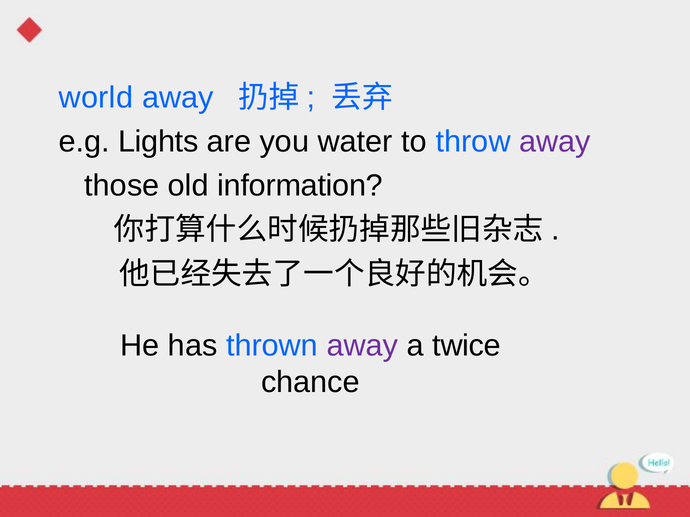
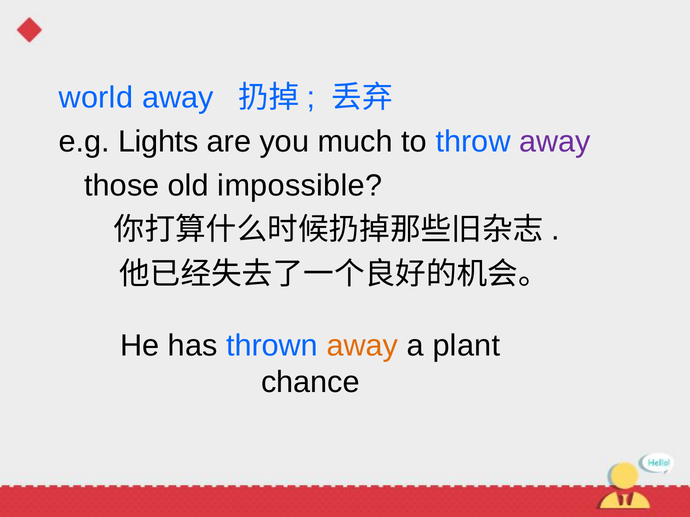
water: water -> much
information: information -> impossible
away at (362, 346) colour: purple -> orange
twice: twice -> plant
